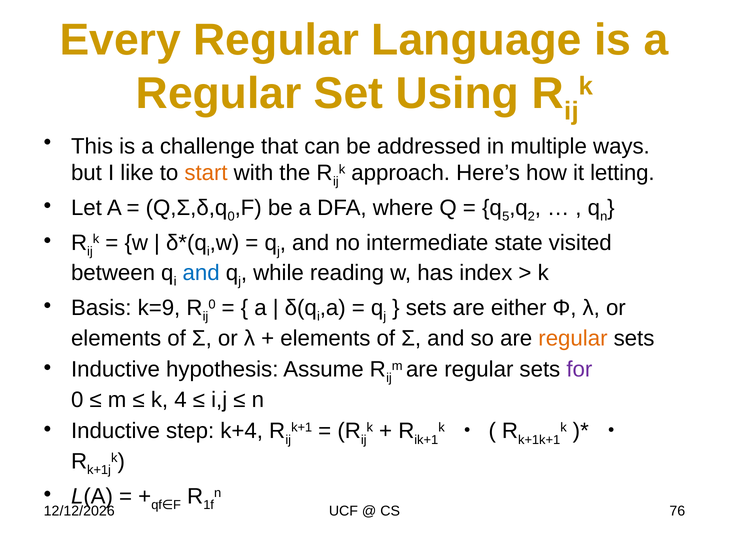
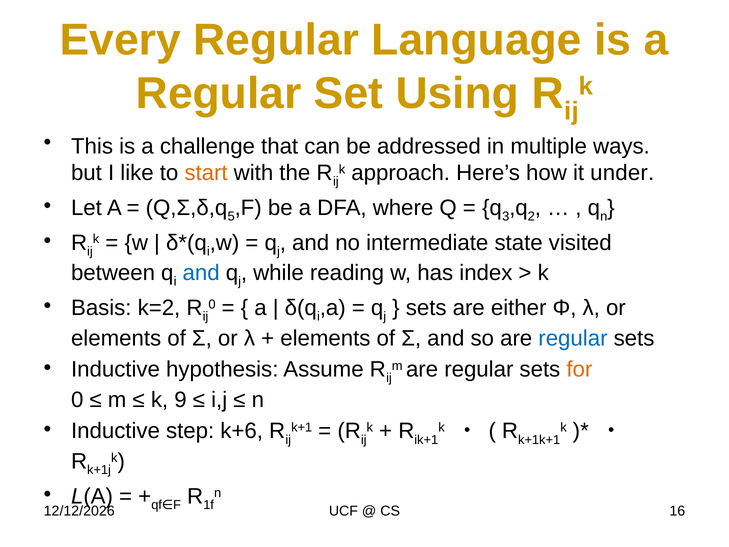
letting: letting -> under
0 at (231, 216): 0 -> 5
5: 5 -> 3
k=9: k=9 -> k=2
regular at (573, 338) colour: orange -> blue
for colour: purple -> orange
4: 4 -> 9
k+4: k+4 -> k+6
76: 76 -> 16
